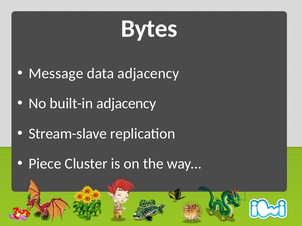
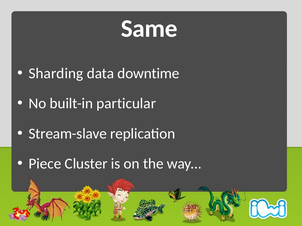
Bytes: Bytes -> Same
Message: Message -> Sharding
data adjacency: adjacency -> downtime
built-in adjacency: adjacency -> particular
